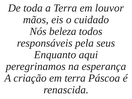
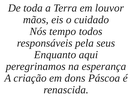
beleza: beleza -> tempo
em terra: terra -> dons
